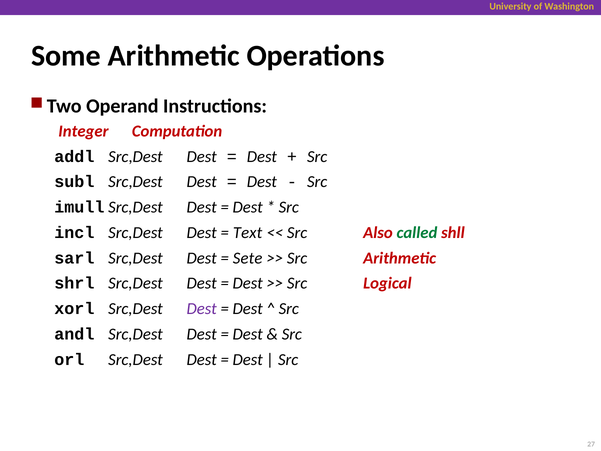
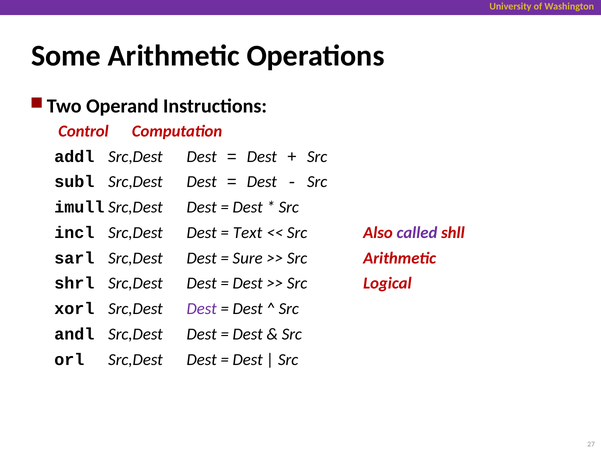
Integer: Integer -> Control
called colour: green -> purple
Sete: Sete -> Sure
